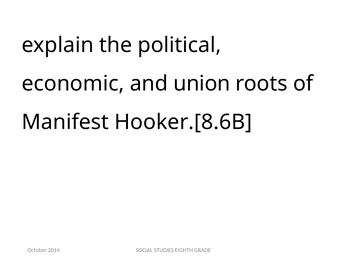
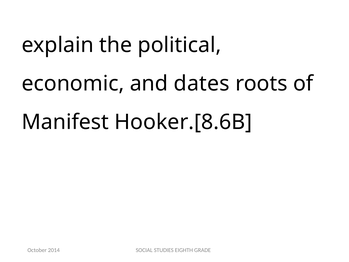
union: union -> dates
